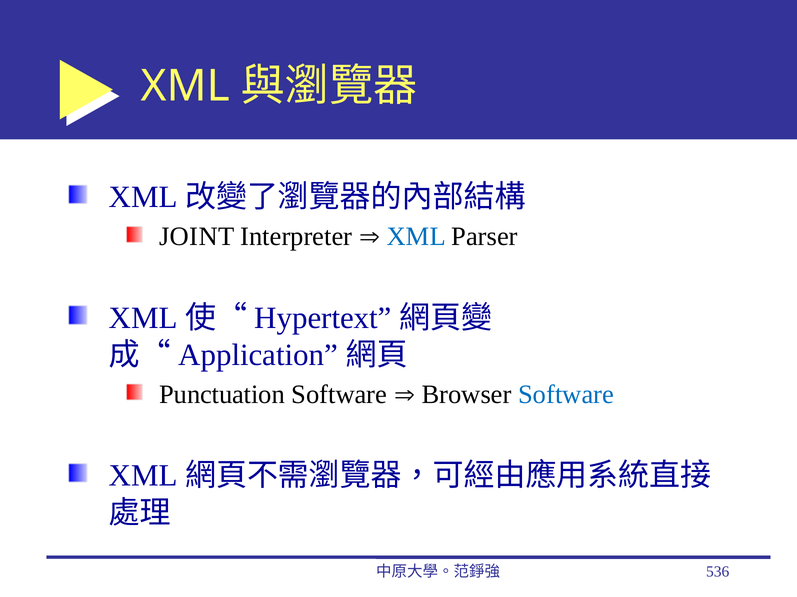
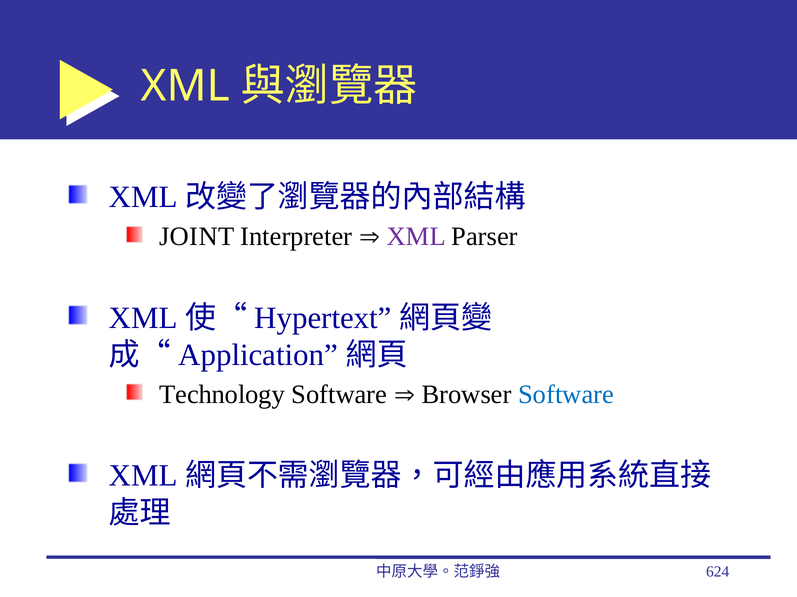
XML at (416, 237) colour: blue -> purple
Punctuation: Punctuation -> Technology
536: 536 -> 624
